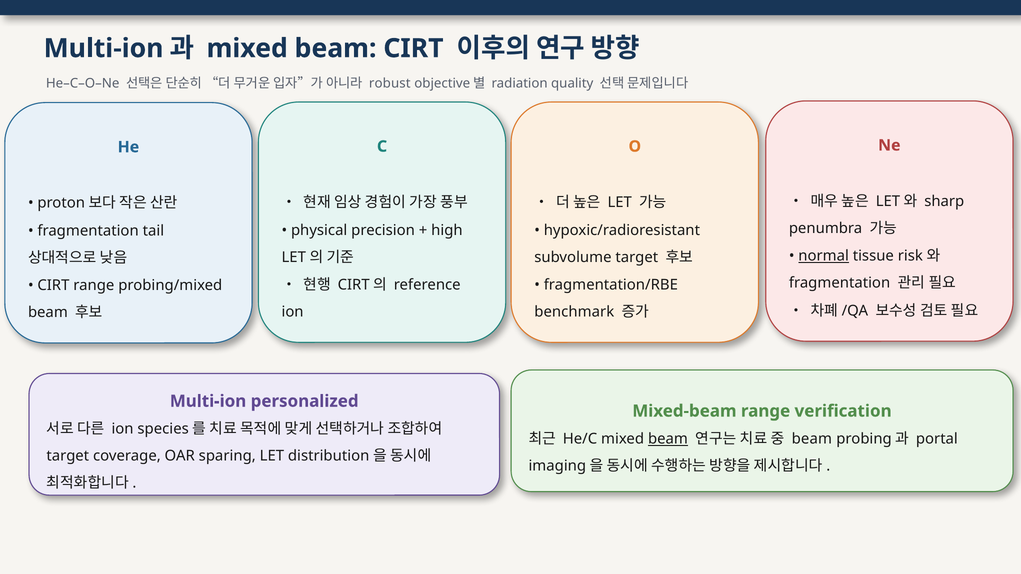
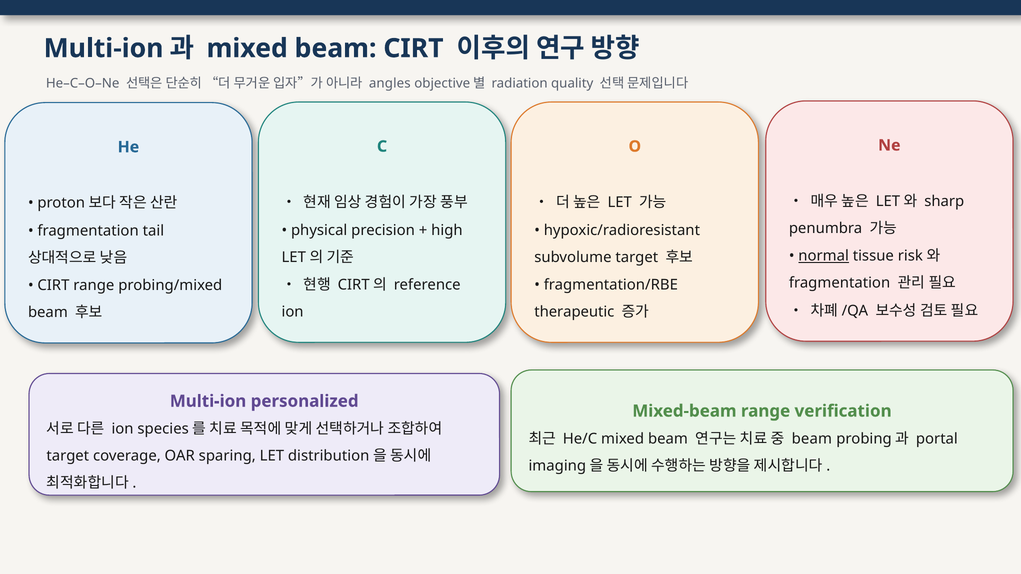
robust: robust -> angles
benchmark: benchmark -> therapeutic
beam at (668, 439) underline: present -> none
